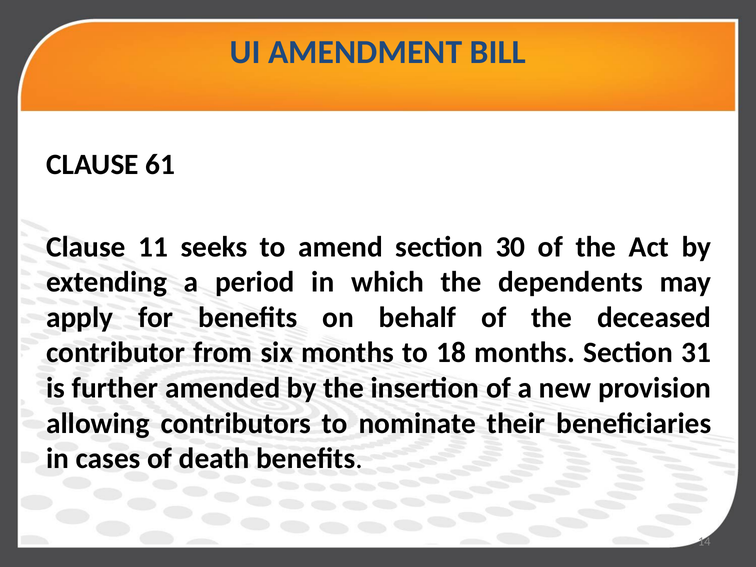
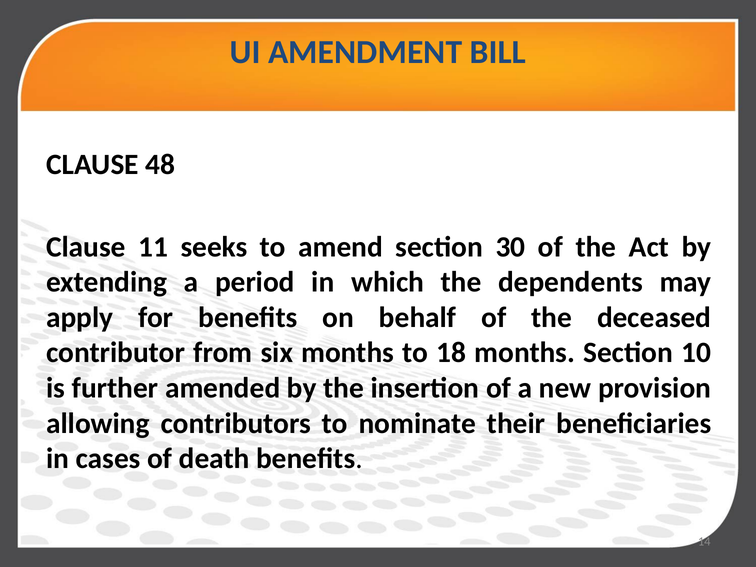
61: 61 -> 48
31: 31 -> 10
